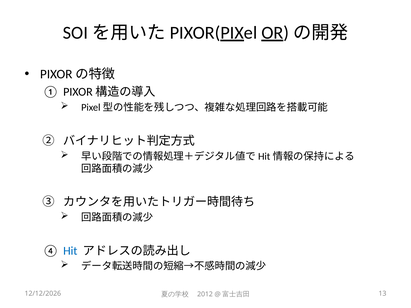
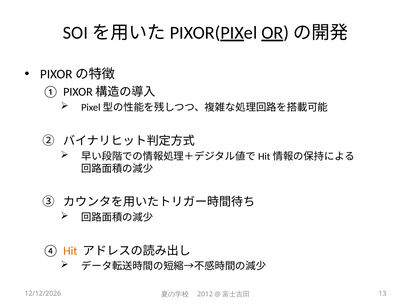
Hit colour: blue -> orange
